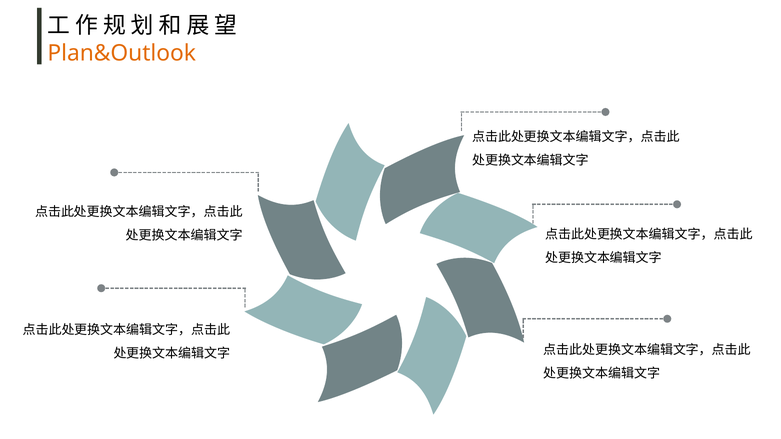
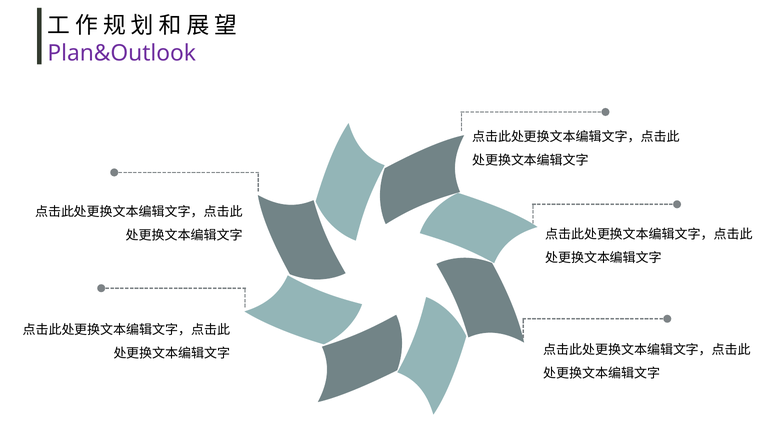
Plan&Outlook colour: orange -> purple
